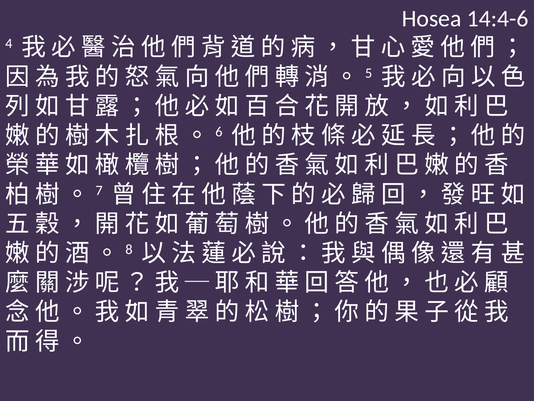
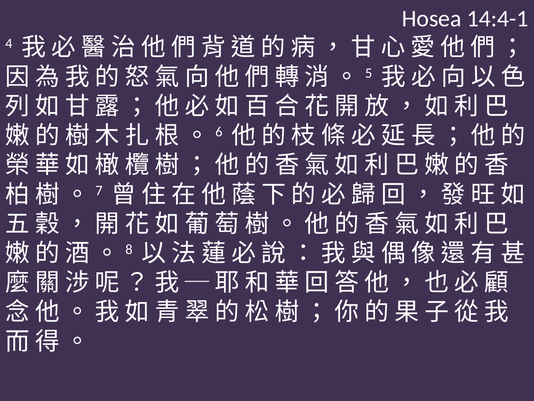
14:4-6: 14:4-6 -> 14:4-1
